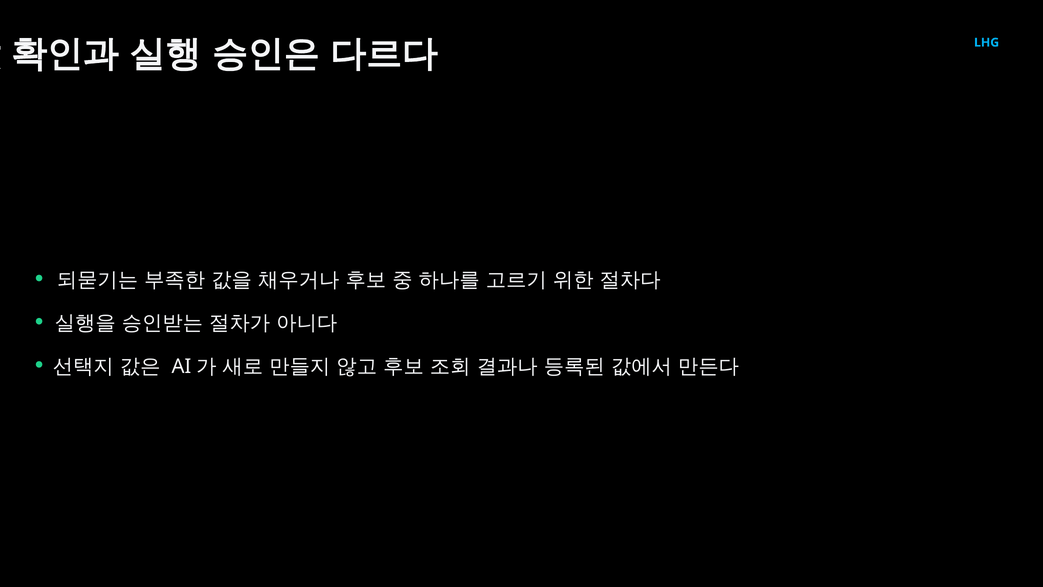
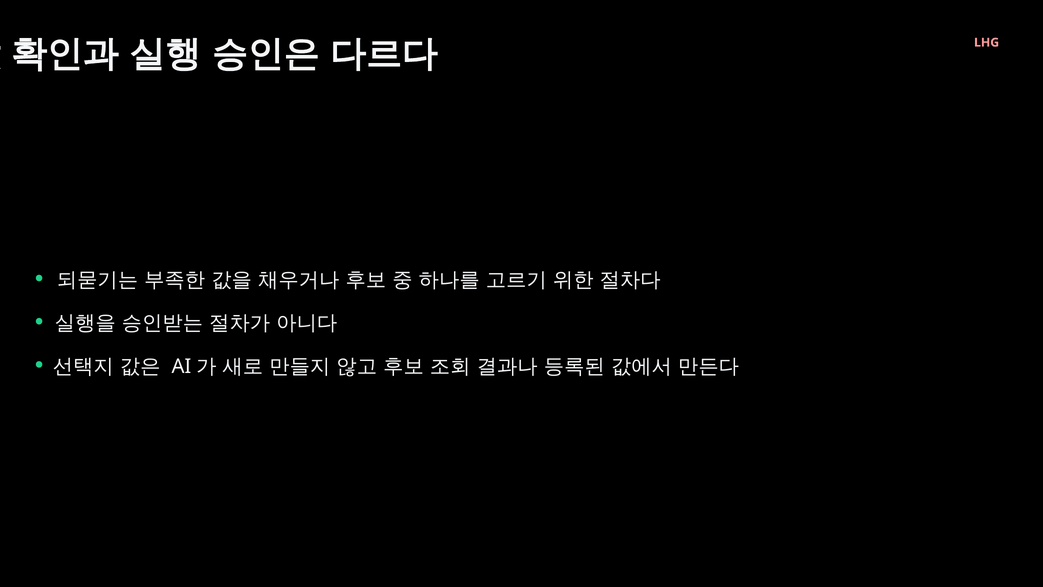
LHG colour: light blue -> pink
